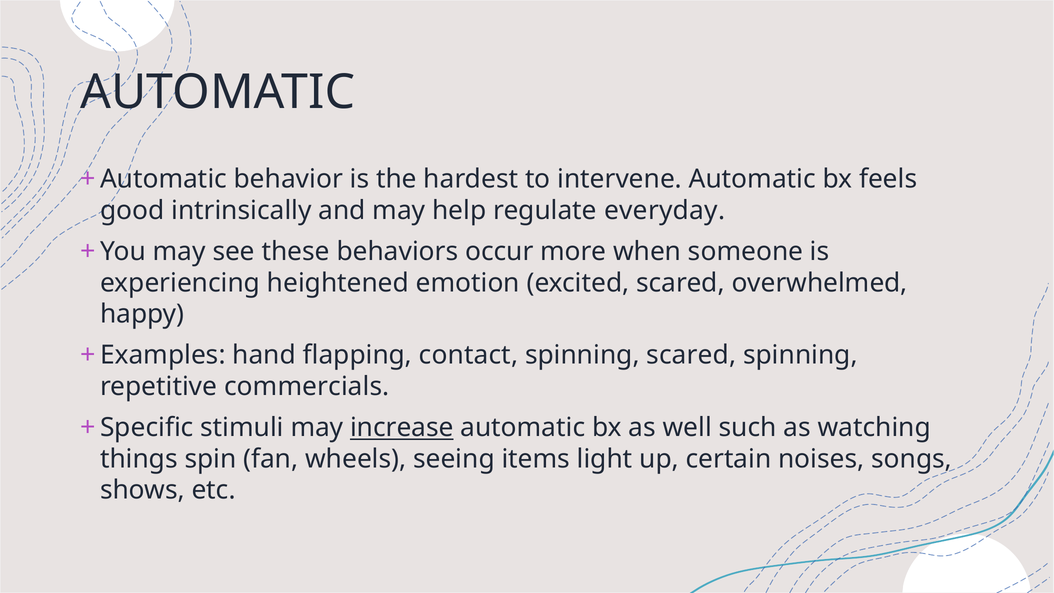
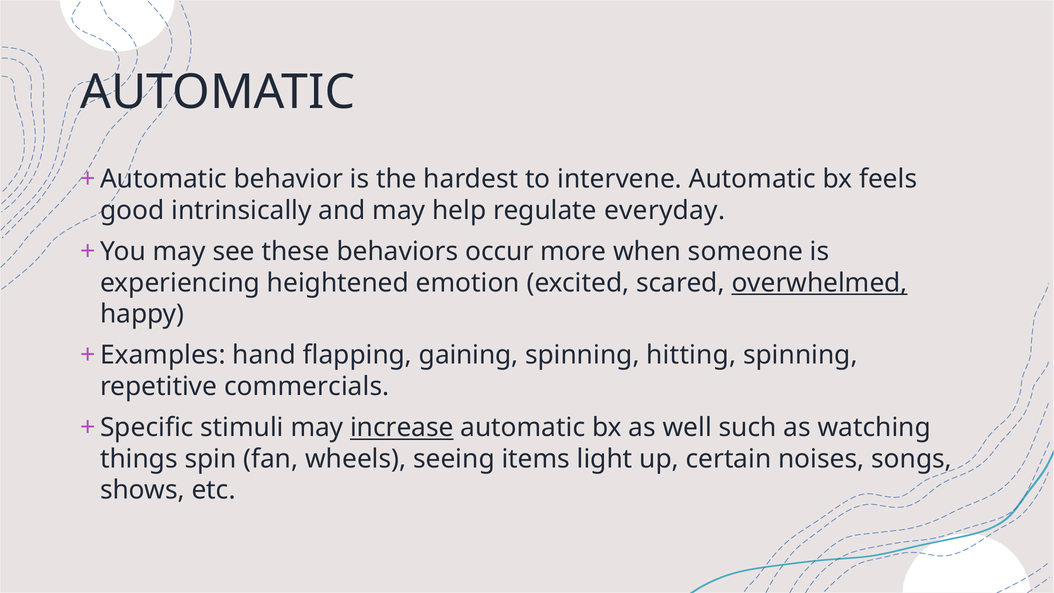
overwhelmed underline: none -> present
contact: contact -> gaining
spinning scared: scared -> hitting
